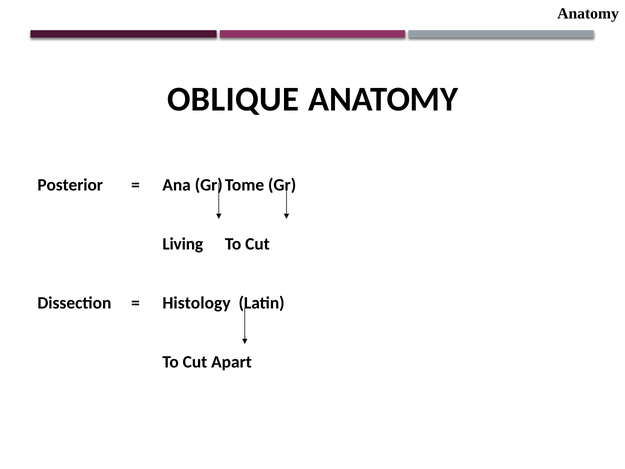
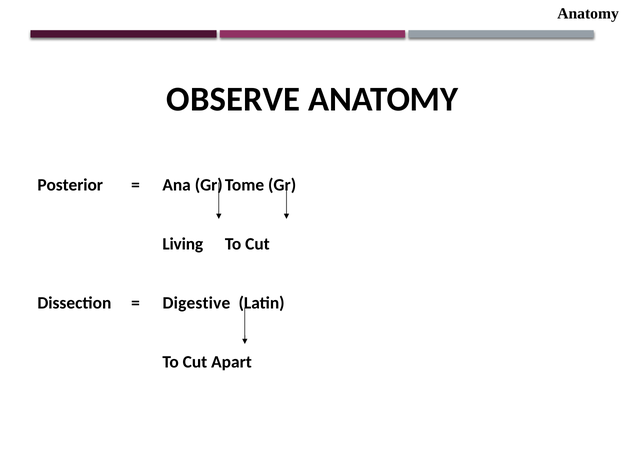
OBLIQUE: OBLIQUE -> OBSERVE
Histology: Histology -> Digestive
